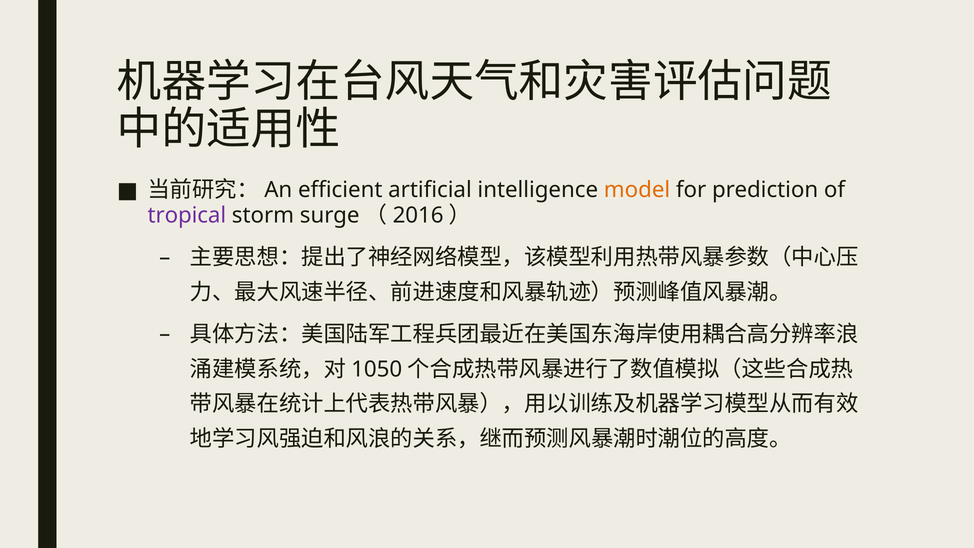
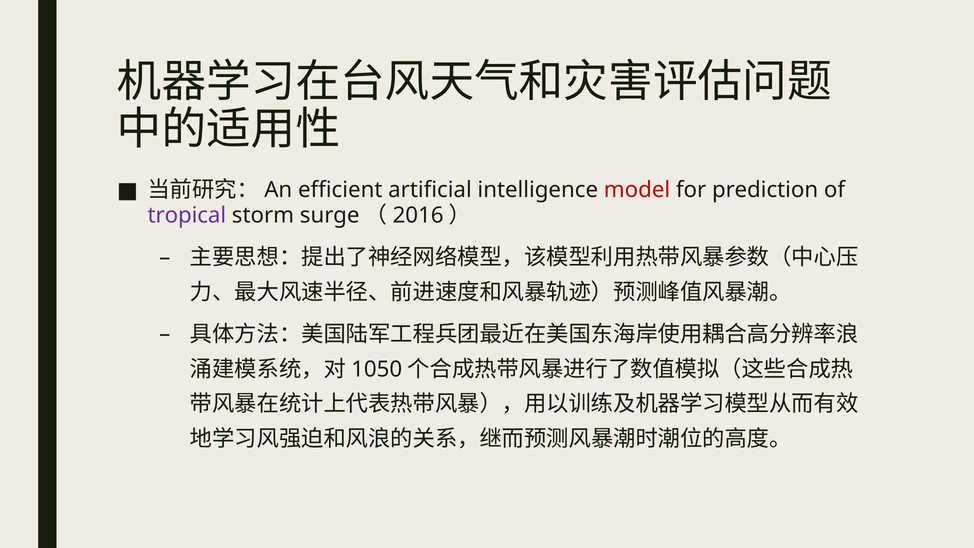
model colour: orange -> red
